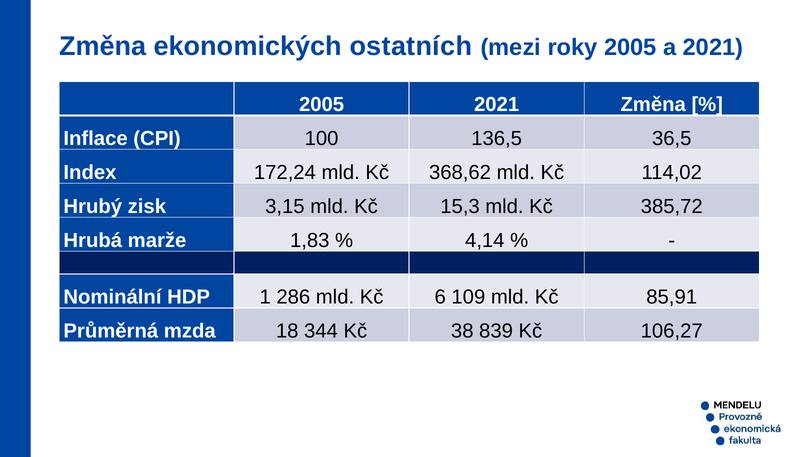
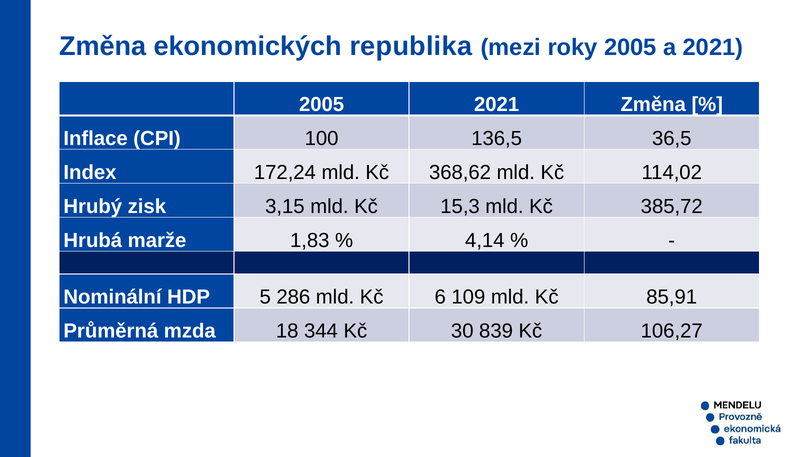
ostatních: ostatních -> republika
1: 1 -> 5
38: 38 -> 30
